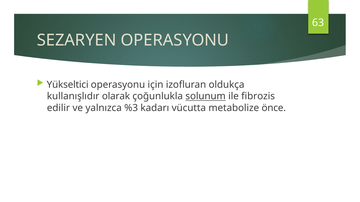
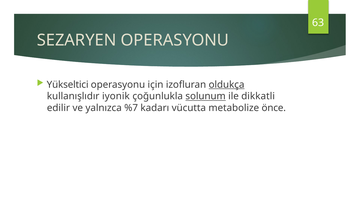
oldukça underline: none -> present
olarak: olarak -> iyonik
fibrozis: fibrozis -> dikkatli
%3: %3 -> %7
